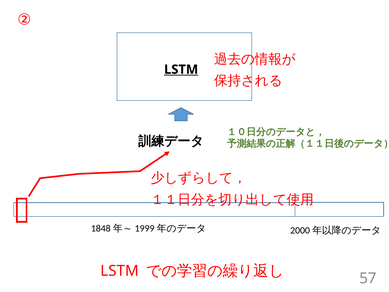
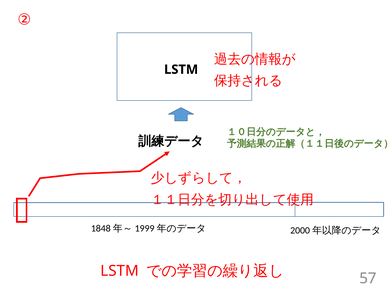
LSTM at (181, 69) underline: present -> none
